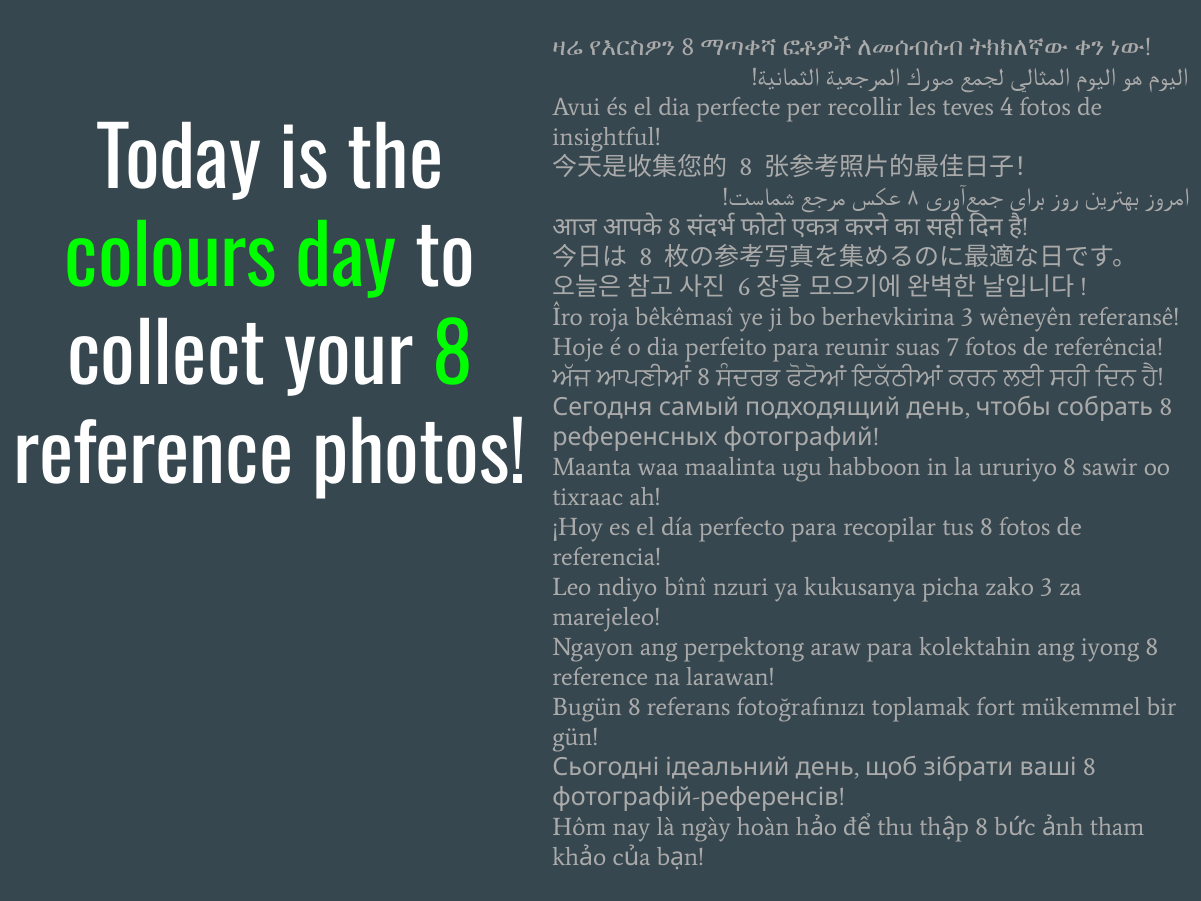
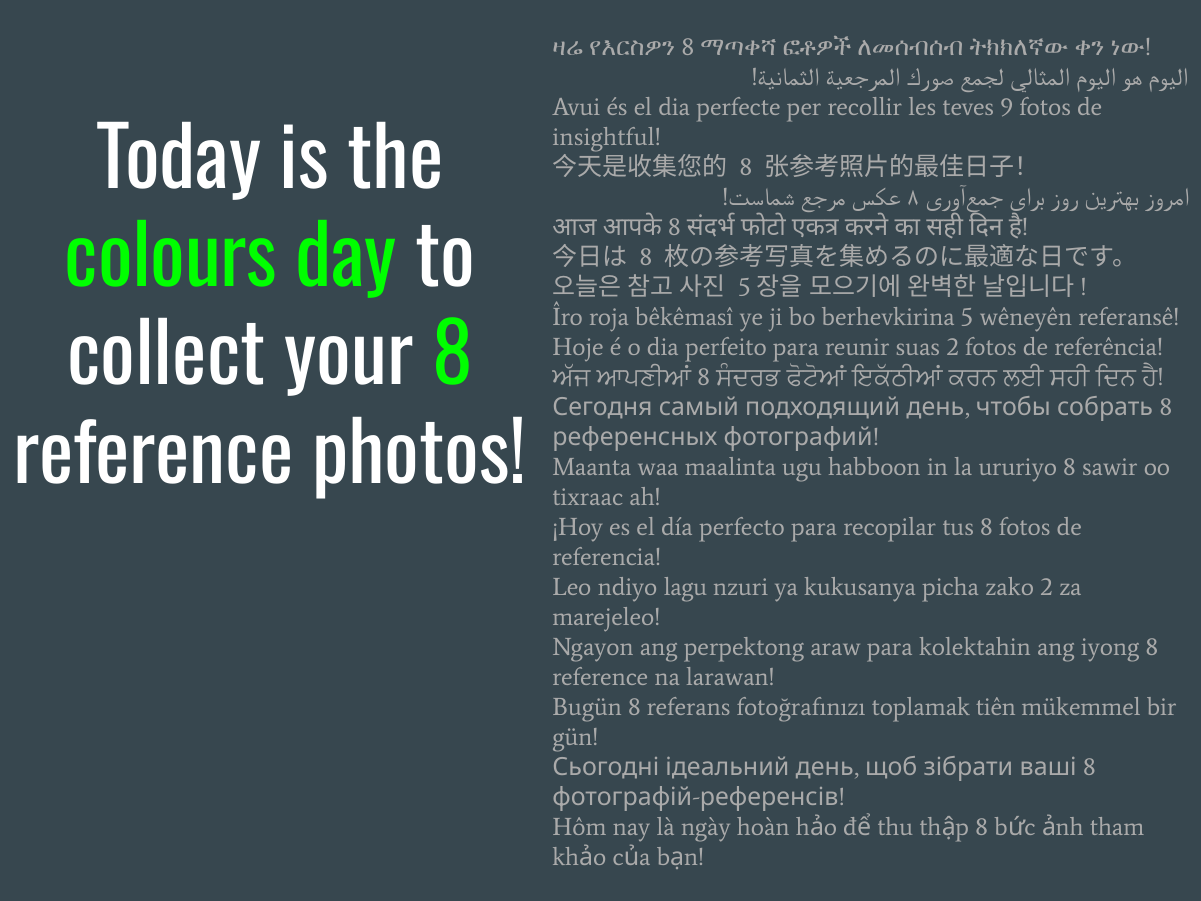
4: 4 -> 9
6 at (744, 287): 6 -> 5
berhevkirina 3: 3 -> 5
suas 7: 7 -> 2
bînî: bînî -> lagu
zako 3: 3 -> 2
fort: fort -> tiên
